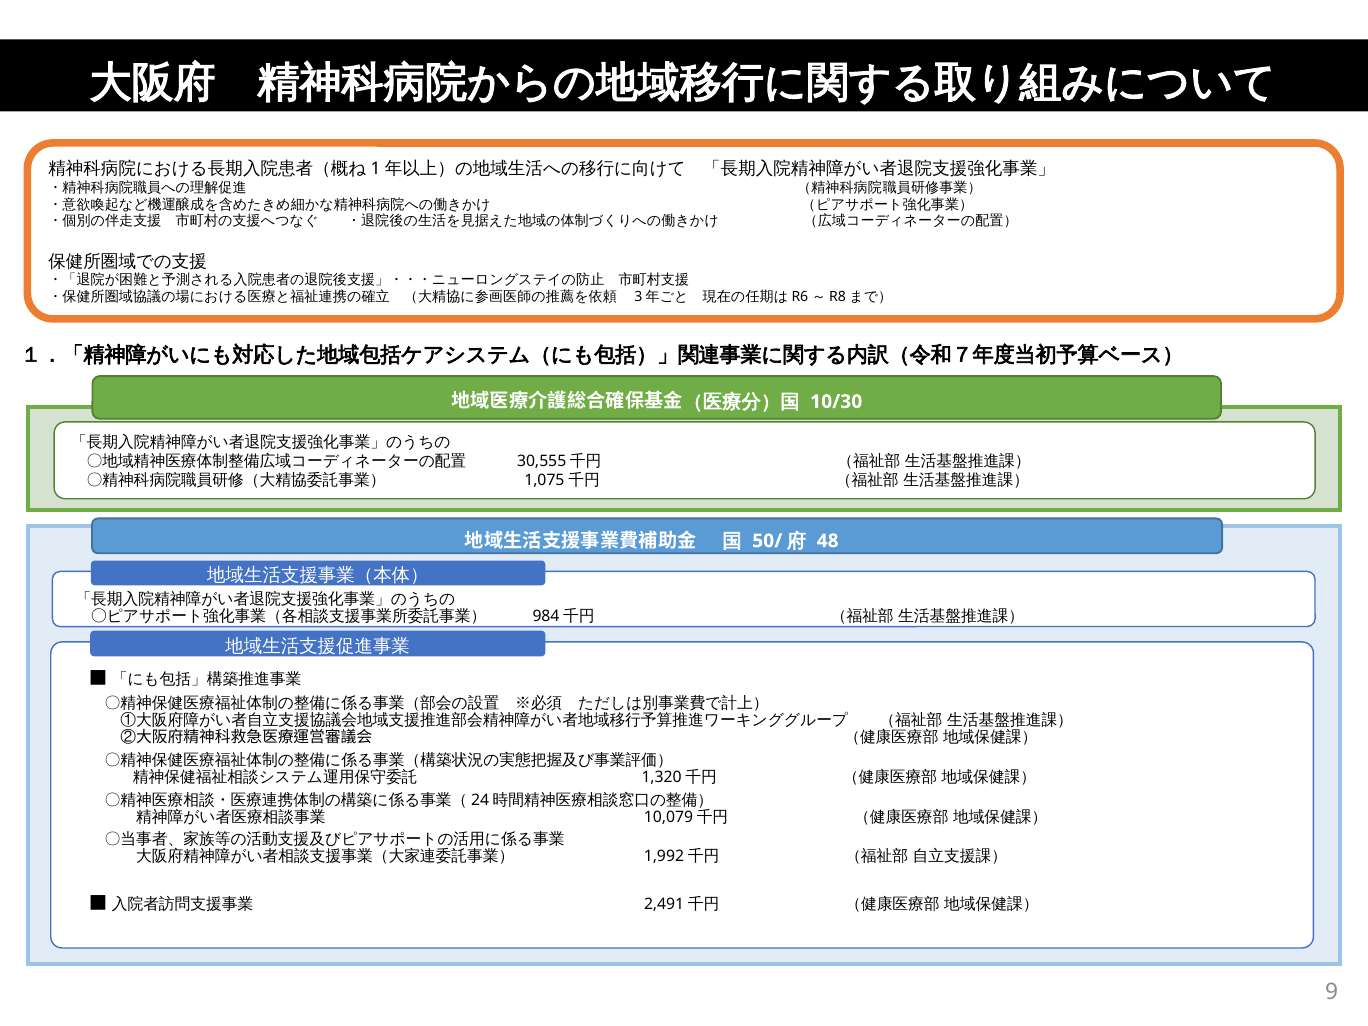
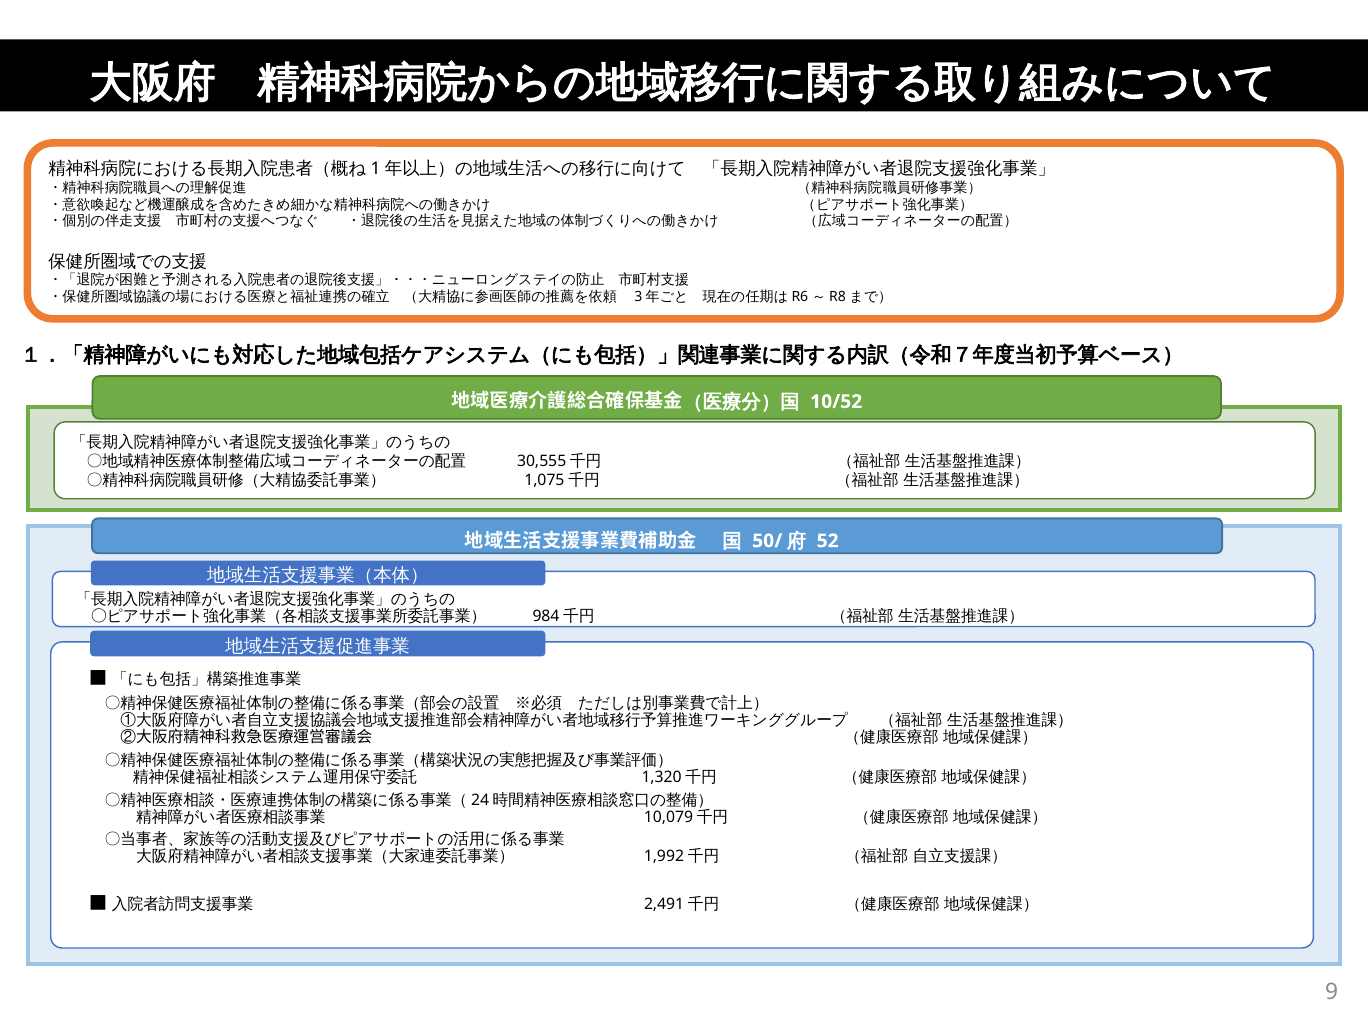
10/30: 10/30 -> 10/52
48: 48 -> 52
